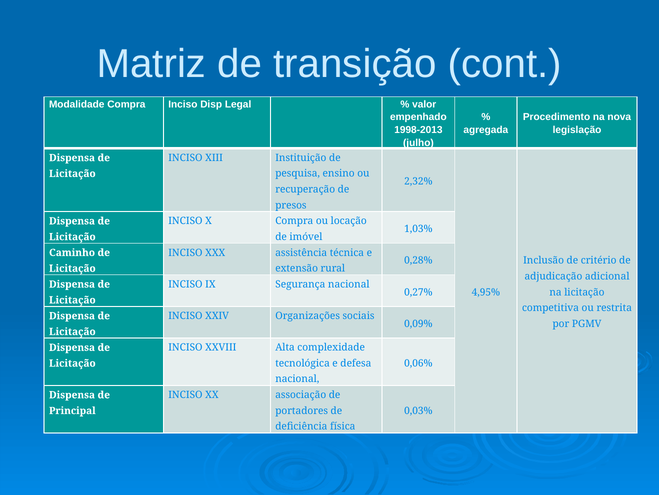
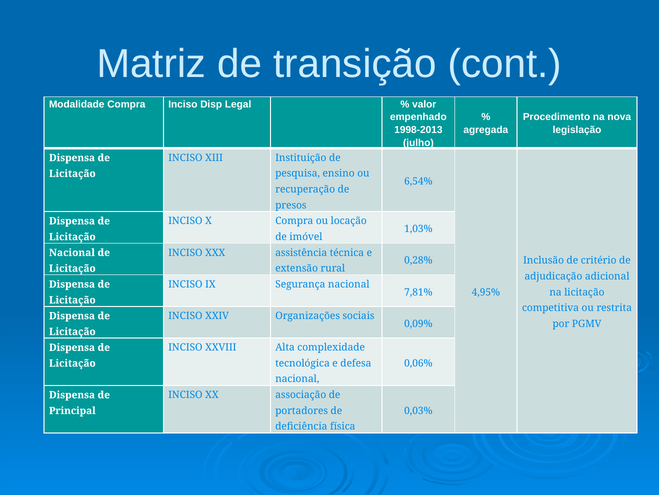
2,32%: 2,32% -> 6,54%
Caminho at (72, 252): Caminho -> Nacional
0,27%: 0,27% -> 7,81%
